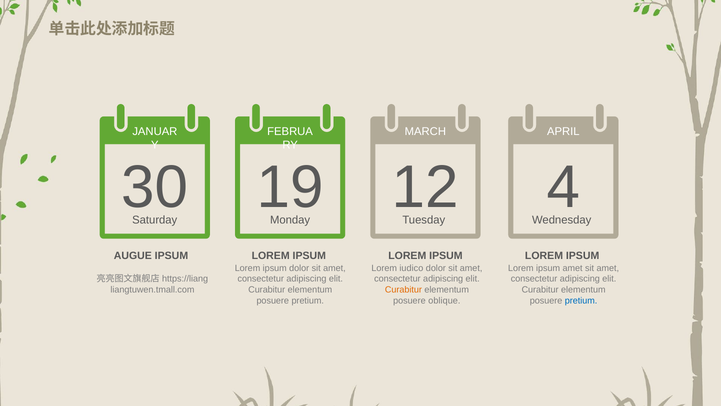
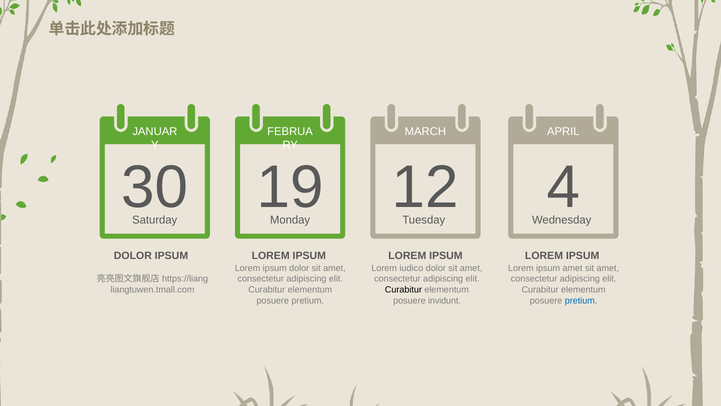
AUGUE at (133, 255): AUGUE -> DOLOR
Curabitur at (403, 289) colour: orange -> black
oblique: oblique -> invidunt
